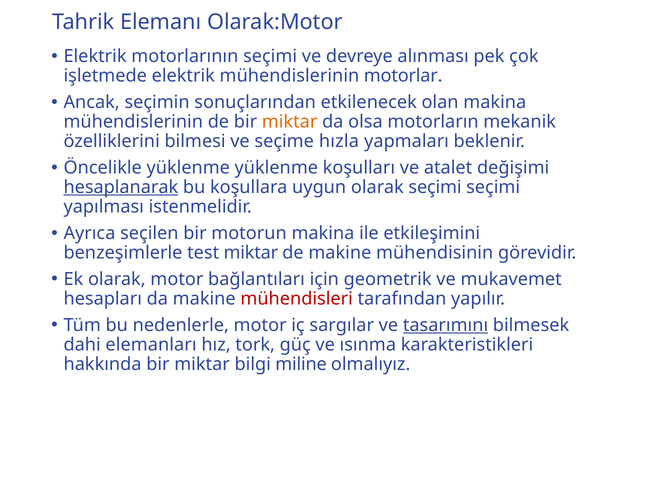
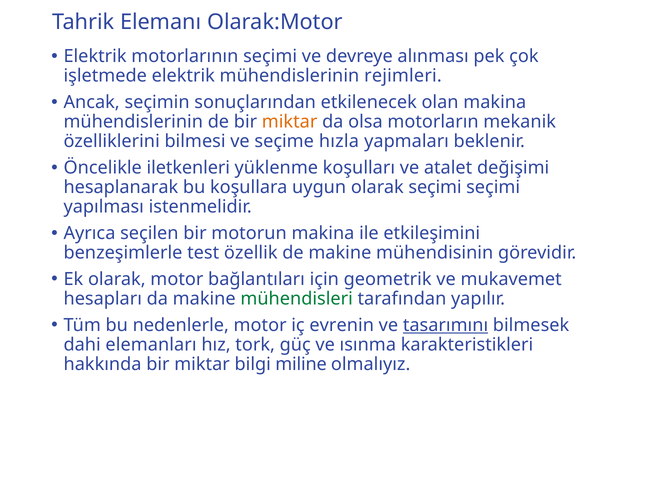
motorlar: motorlar -> rejimleri
Öncelikle yüklenme: yüklenme -> iletkenleri
hesaplanarak underline: present -> none
test miktar: miktar -> özellik
mühendisleri colour: red -> green
sargılar: sargılar -> evrenin
